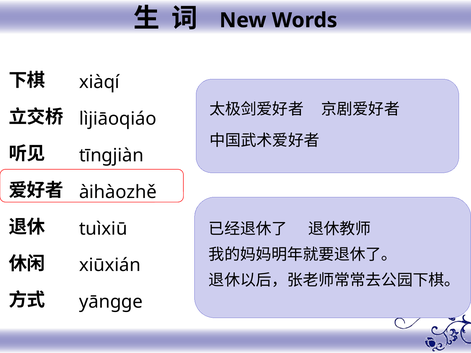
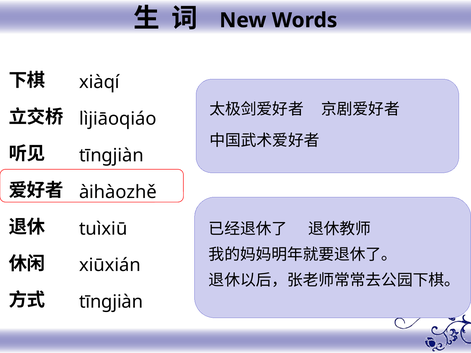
yāngge at (111, 302): yāngge -> tīngjiàn
